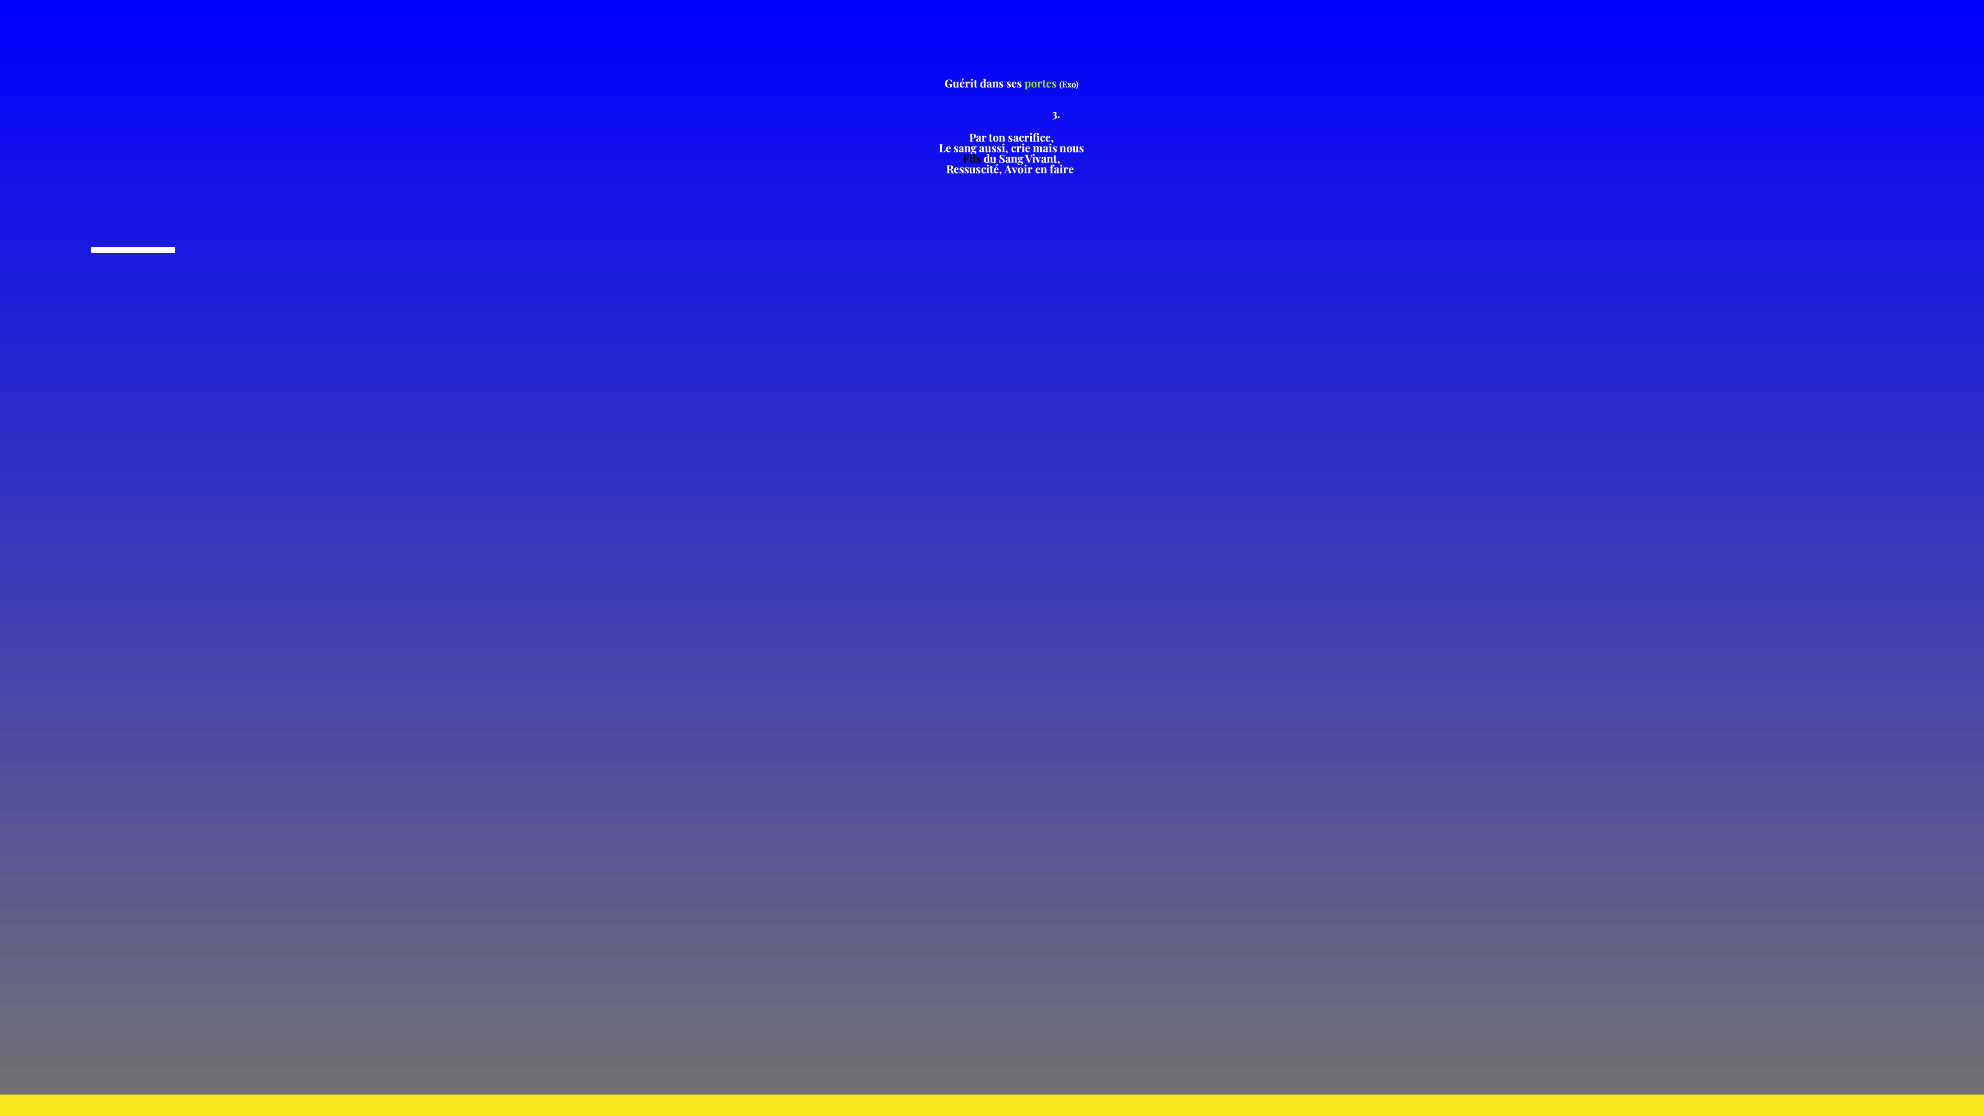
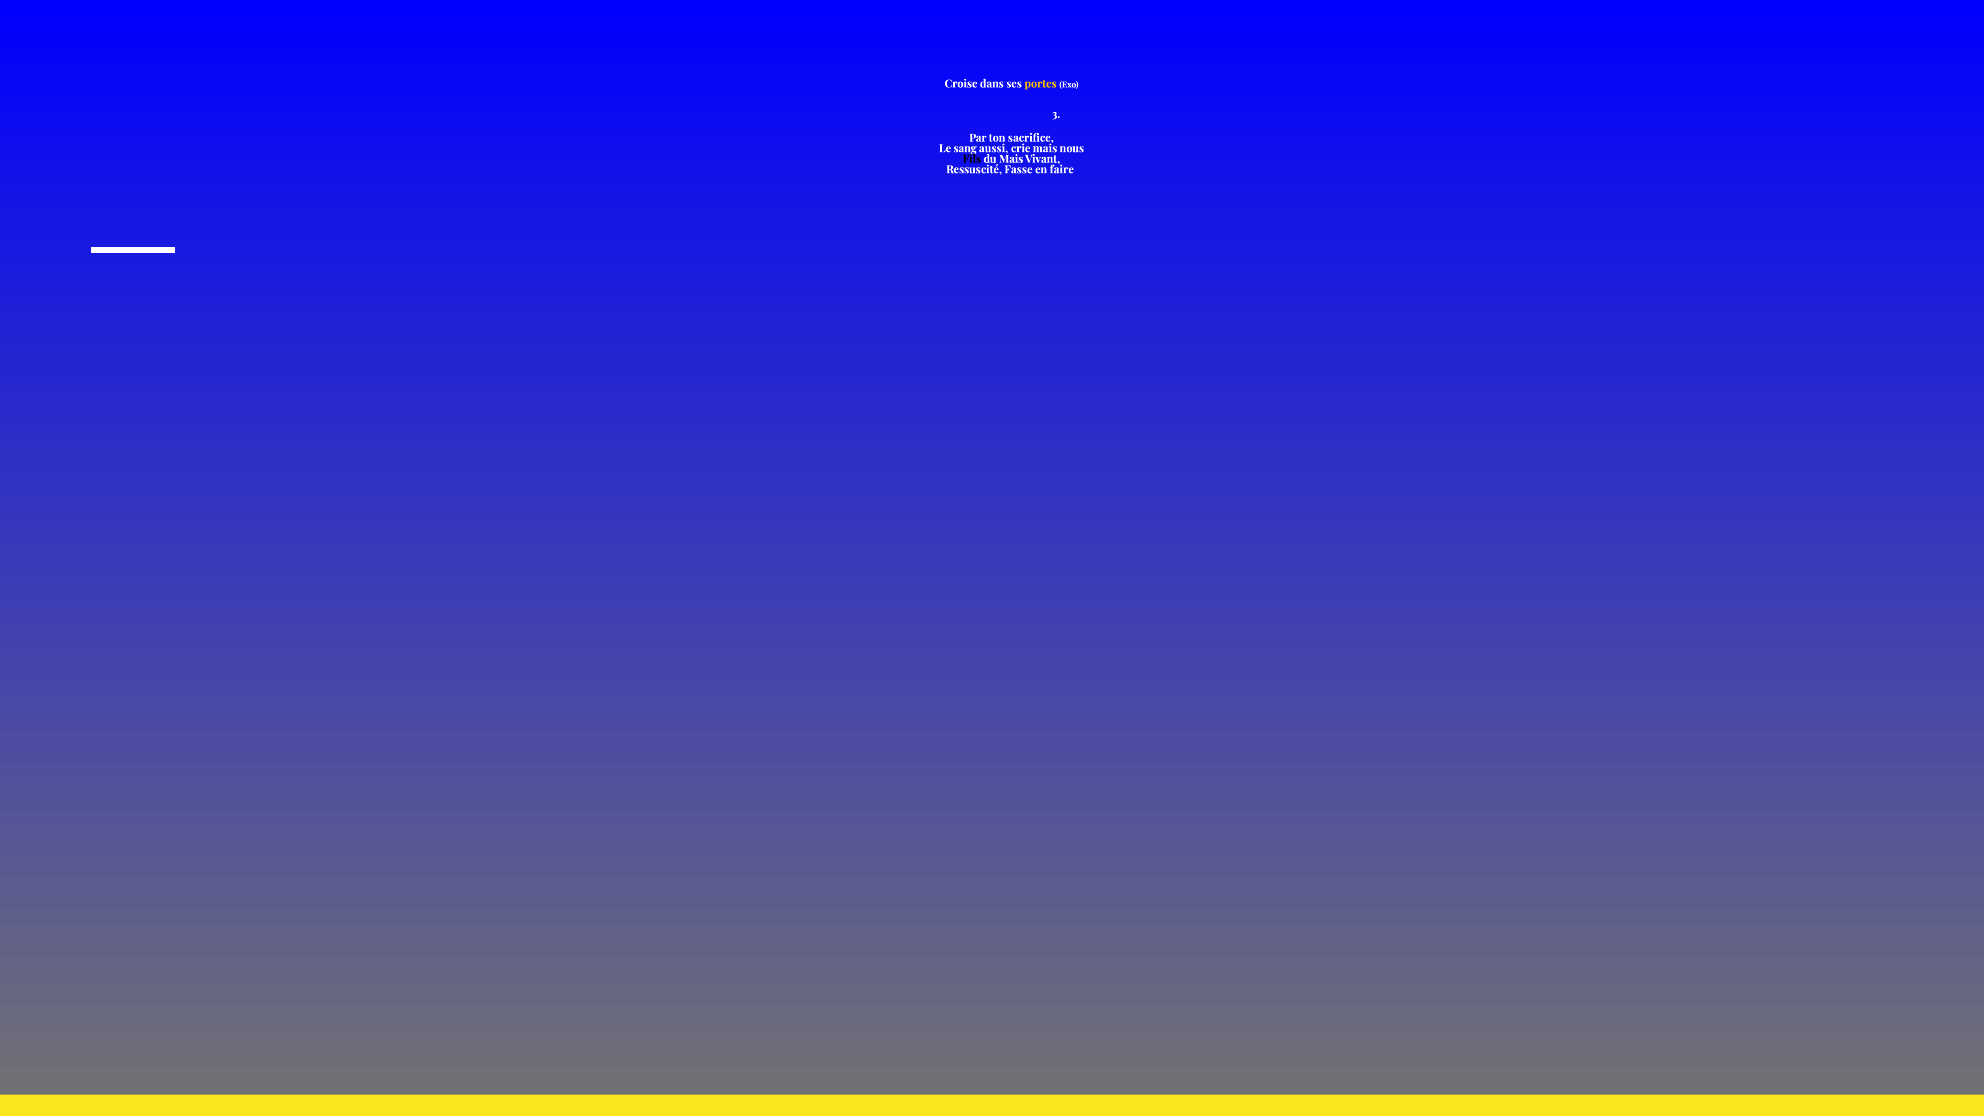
Guérit: Guérit -> Croise
portes colour: light green -> yellow
du Sang: Sang -> Mais
Avoir: Avoir -> Fasse
